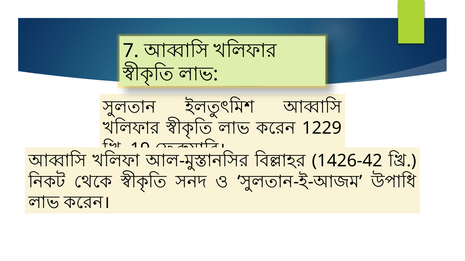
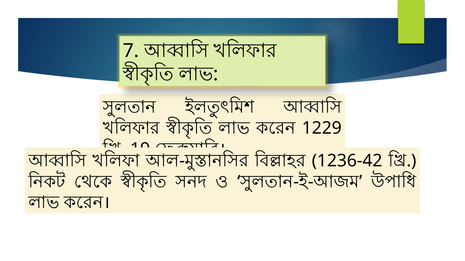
1426-42: 1426-42 -> 1236-42
